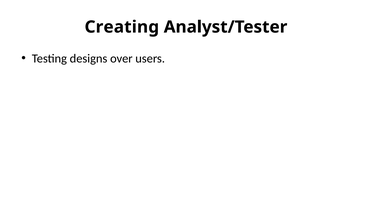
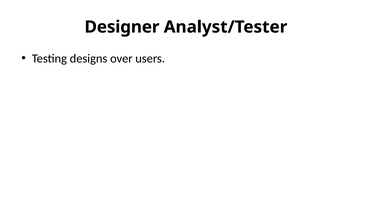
Creating: Creating -> Designer
